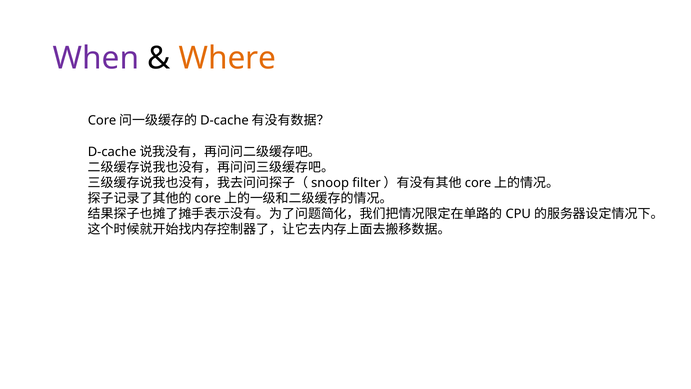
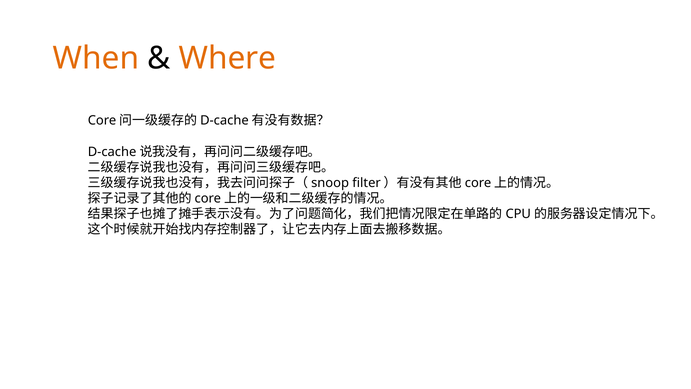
When colour: purple -> orange
